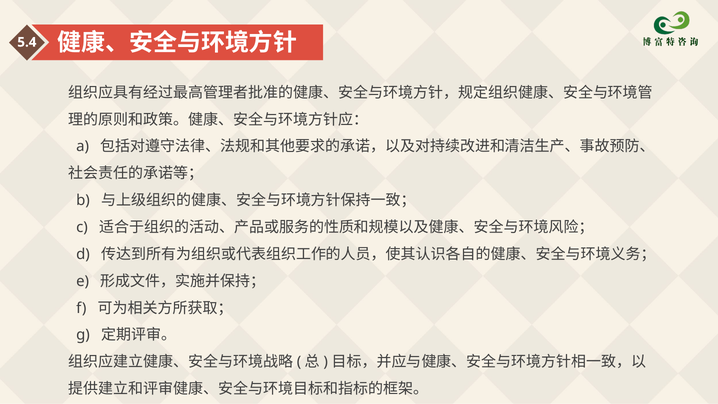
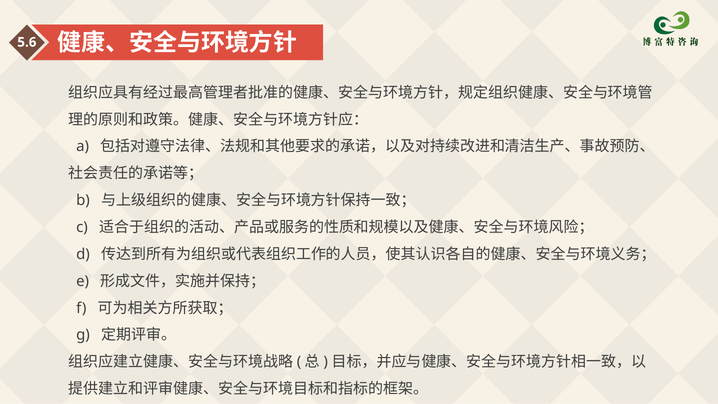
5.4: 5.4 -> 5.6
